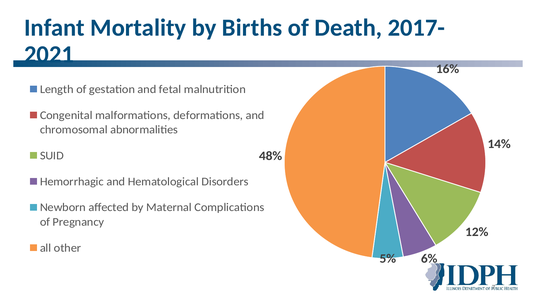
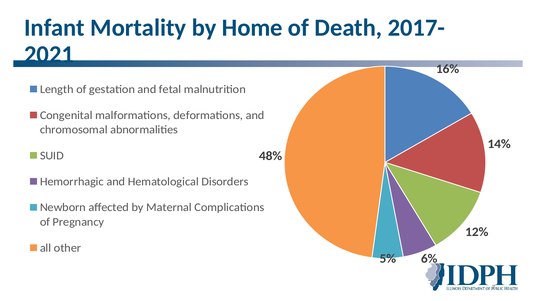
Births: Births -> Home
